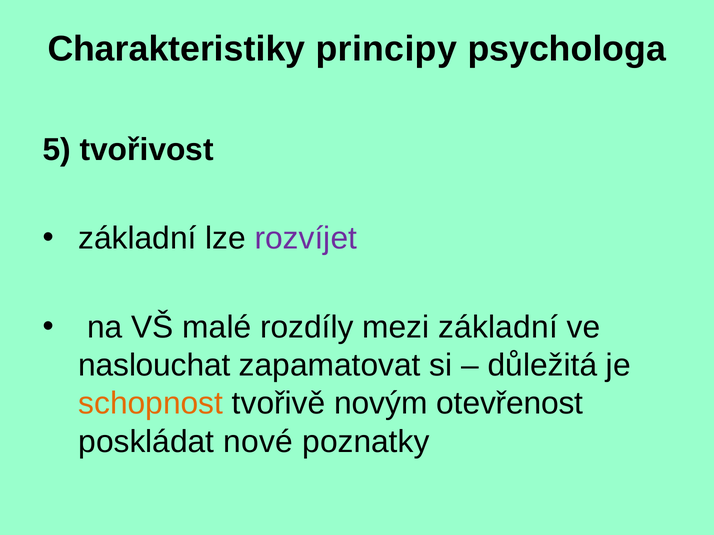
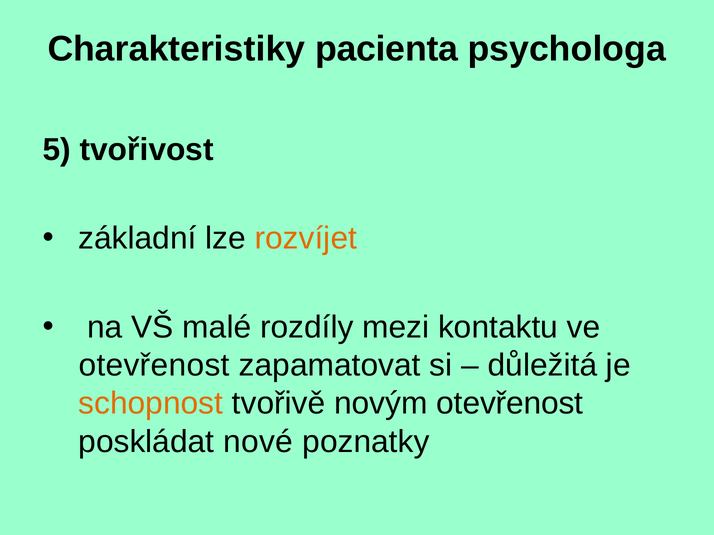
principy: principy -> pacienta
rozvíjet colour: purple -> orange
mezi základní: základní -> kontaktu
naslouchat at (154, 366): naslouchat -> otevřenost
